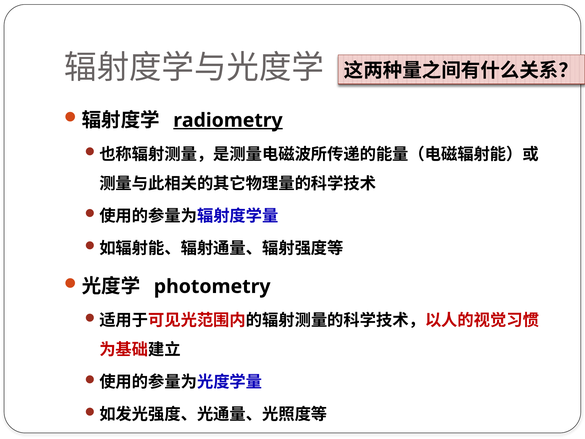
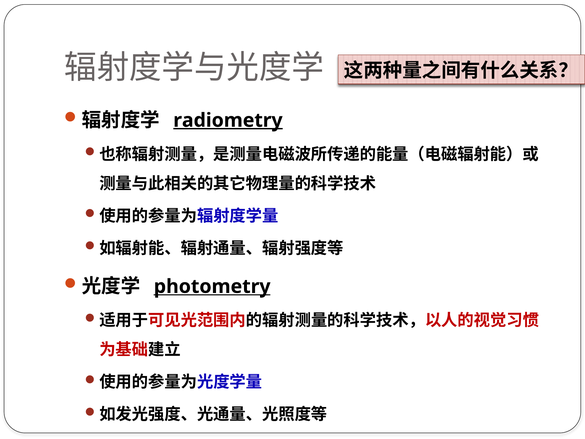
photometry underline: none -> present
